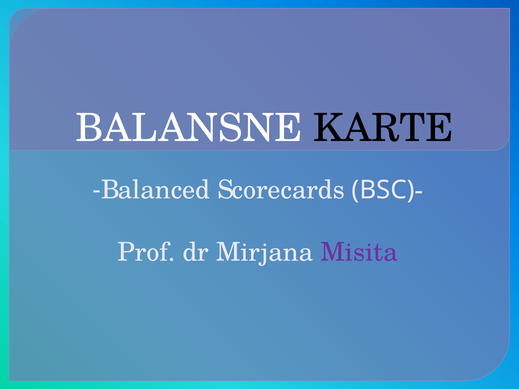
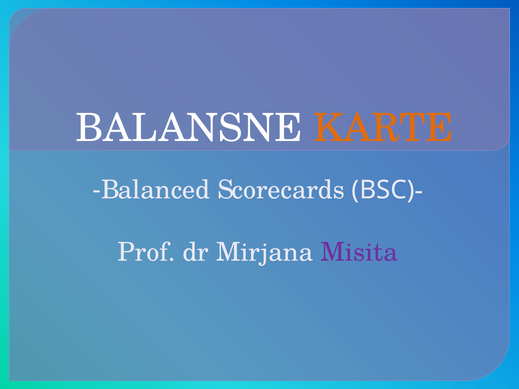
KARTE colour: black -> orange
